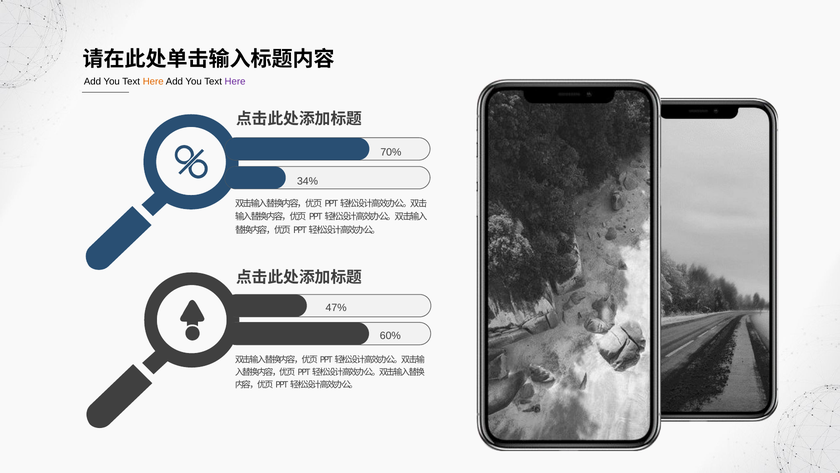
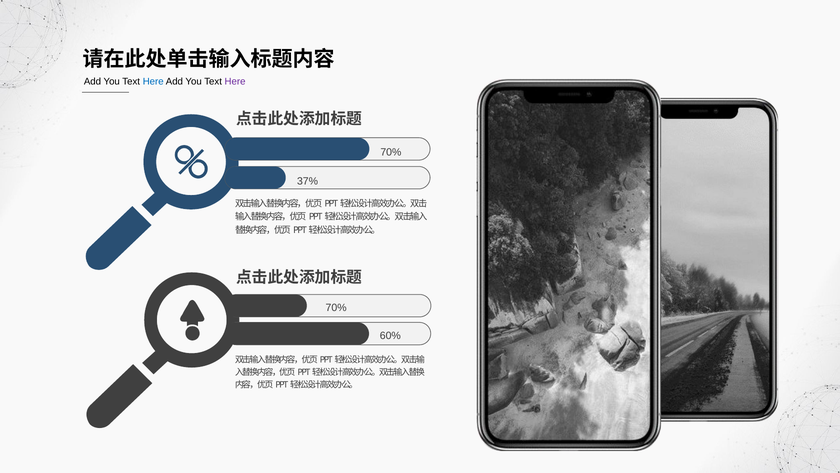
Here at (153, 81) colour: orange -> blue
34%: 34% -> 37%
47% at (336, 308): 47% -> 70%
